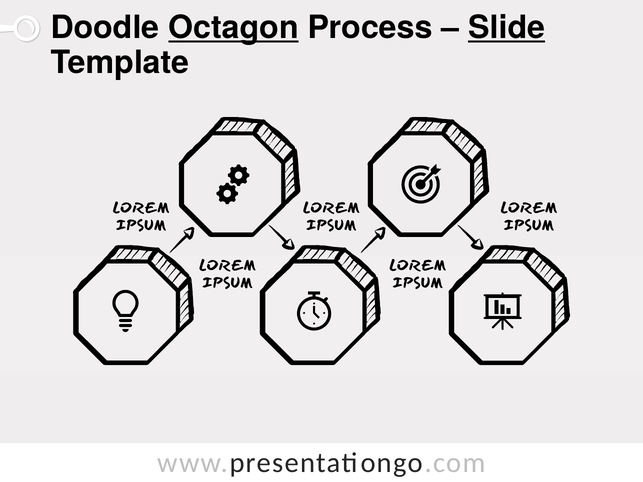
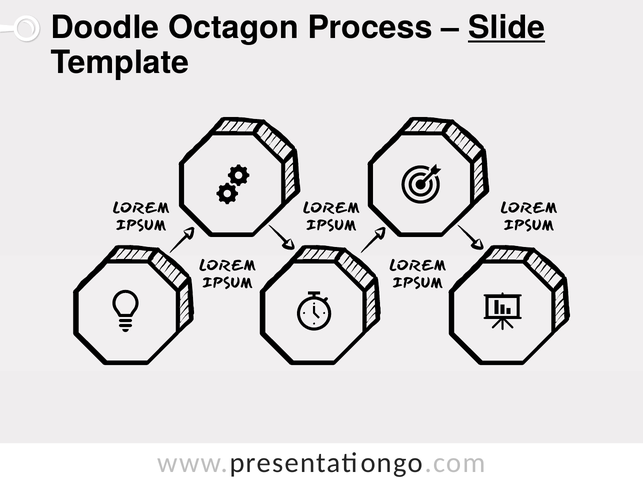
Octagon underline: present -> none
